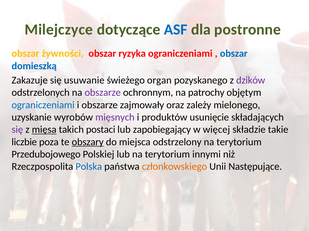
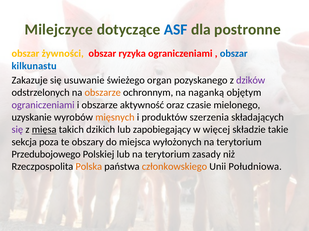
domieszką: domieszką -> kilkunastu
obszarze at (103, 93) colour: purple -> orange
patrochy: patrochy -> naganką
ograniczeniami at (43, 105) colour: blue -> purple
zajmowały: zajmowały -> aktywność
zależy: zależy -> czasie
mięsnych colour: purple -> orange
usunięcie: usunięcie -> szerzenia
postaci: postaci -> dzikich
liczbie: liczbie -> sekcja
obszary underline: present -> none
odstrzelony: odstrzelony -> wyłożonych
innymi: innymi -> zasady
Polska colour: blue -> orange
Następujące: Następujące -> Południowa
